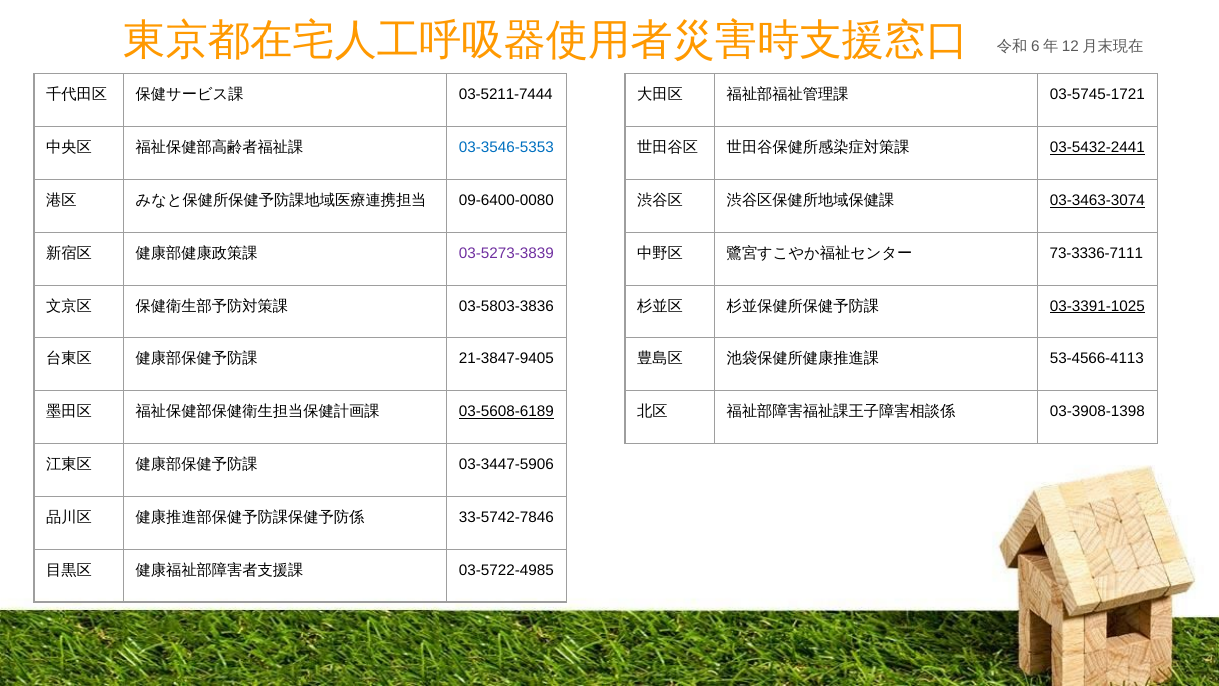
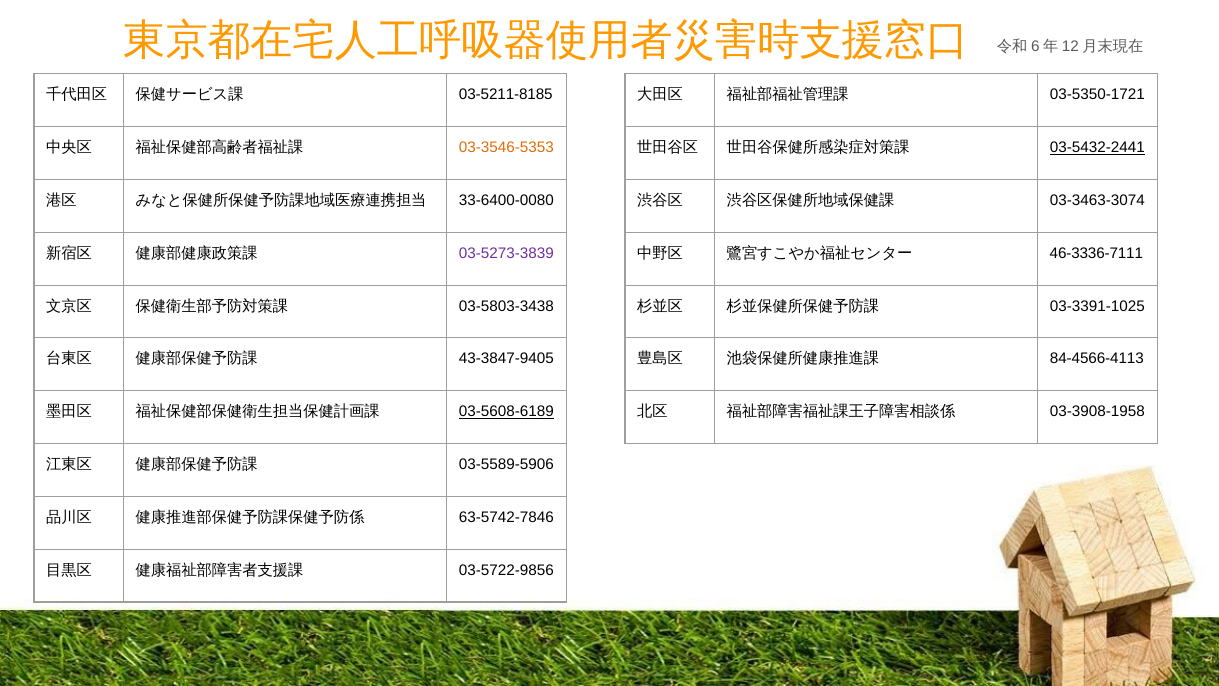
03-5211-7444: 03-5211-7444 -> 03-5211-8185
03-5745-1721: 03-5745-1721 -> 03-5350-1721
03-3546-5353 colour: blue -> orange
09-6400-0080: 09-6400-0080 -> 33-6400-0080
03-3463-3074 underline: present -> none
73-3336-7111: 73-3336-7111 -> 46-3336-7111
03-5803-3836: 03-5803-3836 -> 03-5803-3438
03-3391-1025 underline: present -> none
21-3847-9405: 21-3847-9405 -> 43-3847-9405
53-4566-4113: 53-4566-4113 -> 84-4566-4113
03-3908-1398: 03-3908-1398 -> 03-3908-1958
03-3447-5906: 03-3447-5906 -> 03-5589-5906
33-5742-7846: 33-5742-7846 -> 63-5742-7846
03-5722-4985: 03-5722-4985 -> 03-5722-9856
